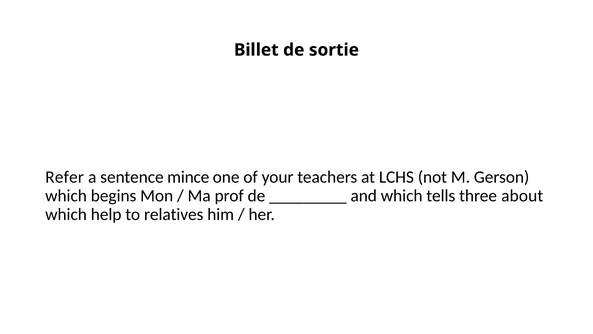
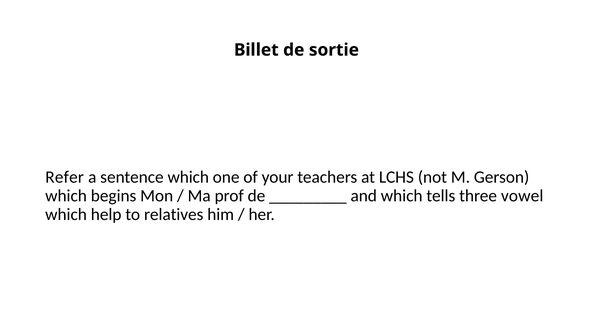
sentence mince: mince -> which
about: about -> vowel
